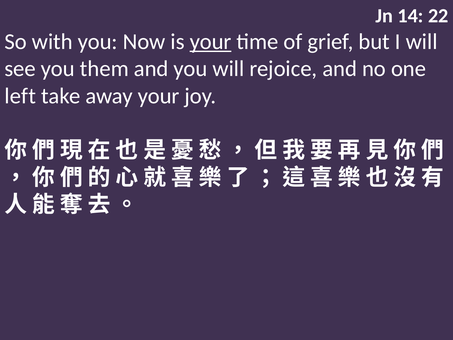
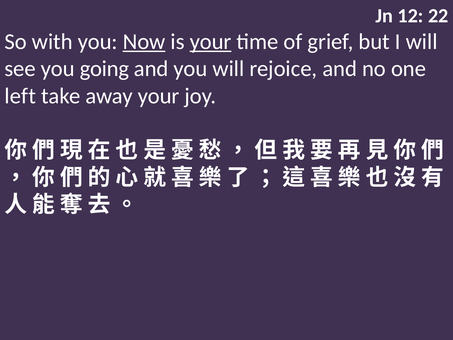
14: 14 -> 12
Now underline: none -> present
them: them -> going
